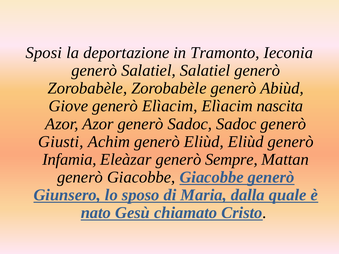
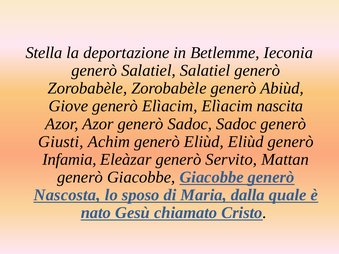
Sposi: Sposi -> Stella
Tramonto: Tramonto -> Betlemme
Sempre: Sempre -> Servito
Giunsero: Giunsero -> Nascosta
